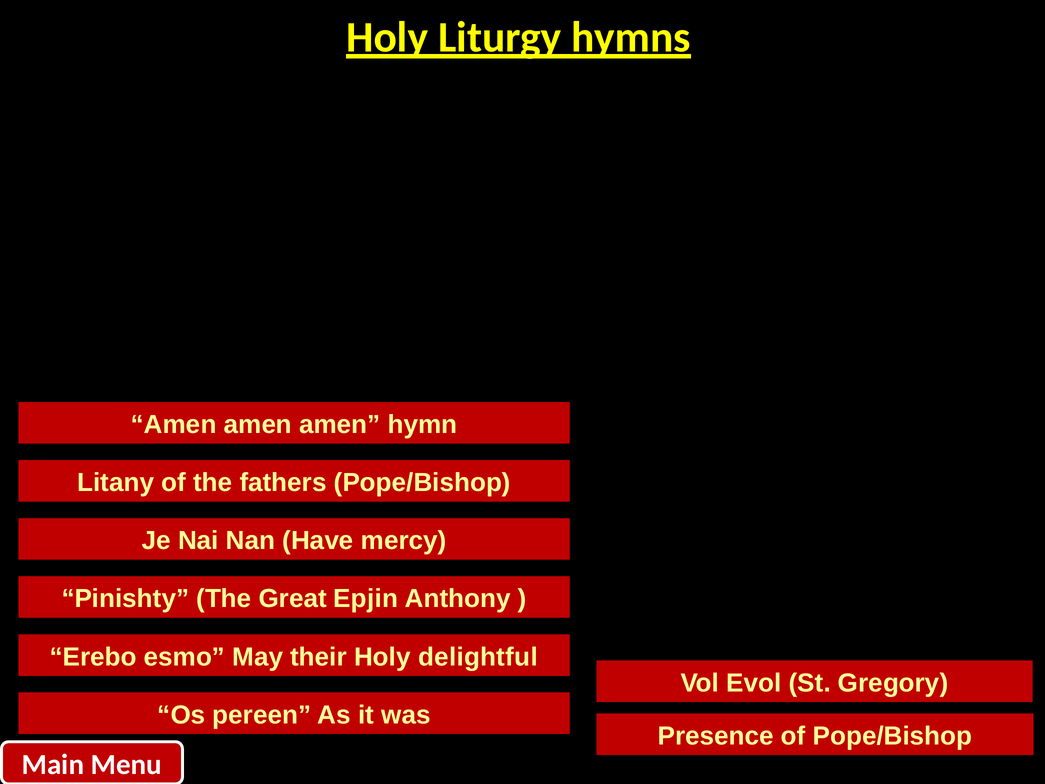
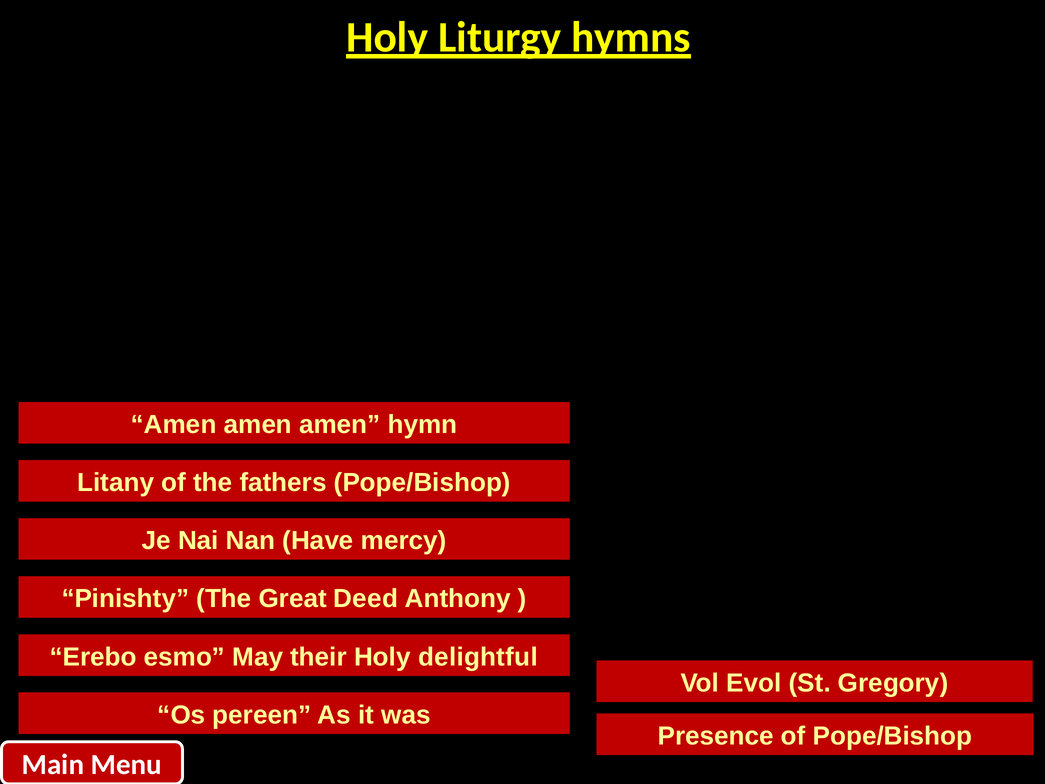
Epjin: Epjin -> Deed
